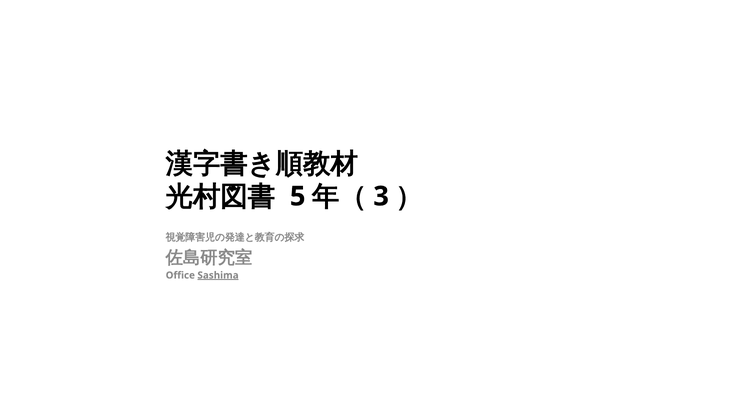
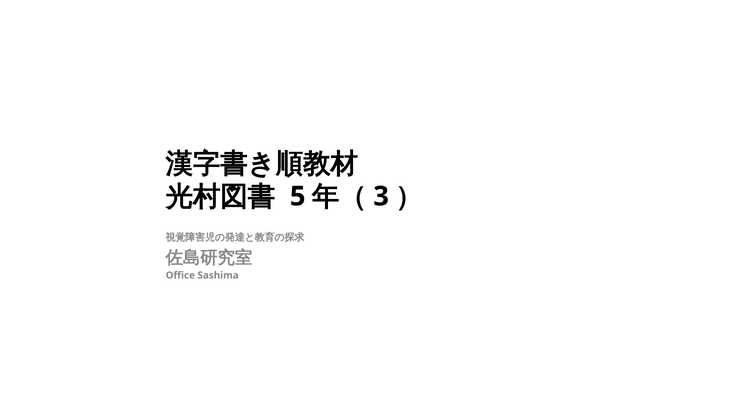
Sashima underline: present -> none
